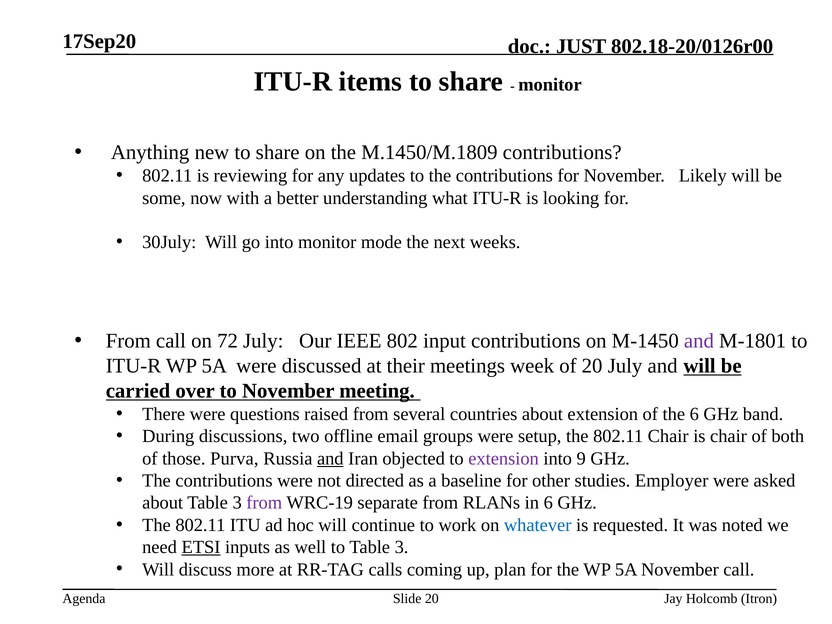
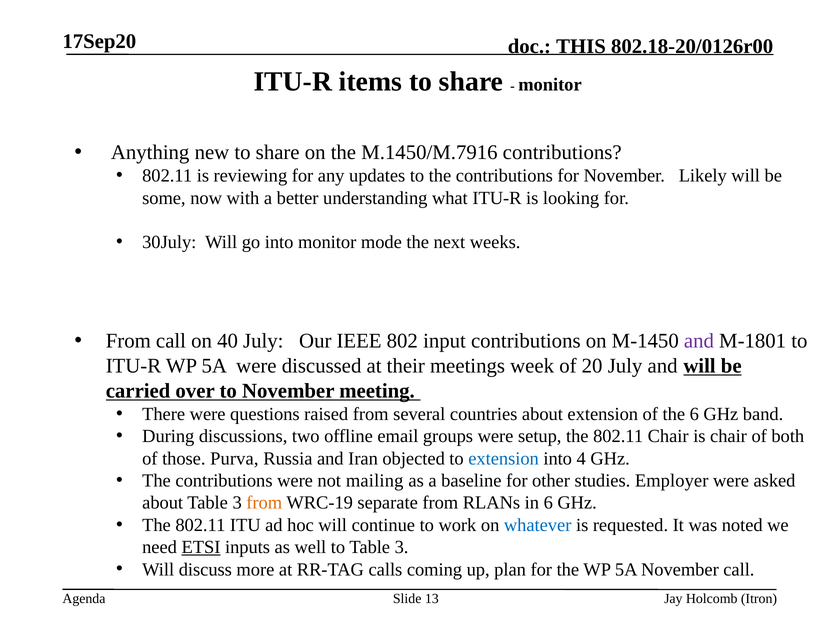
JUST: JUST -> THIS
M.1450/M.1809: M.1450/M.1809 -> M.1450/M.7916
72: 72 -> 40
and at (330, 459) underline: present -> none
extension at (504, 459) colour: purple -> blue
9: 9 -> 4
directed: directed -> mailing
from at (264, 503) colour: purple -> orange
Slide 20: 20 -> 13
